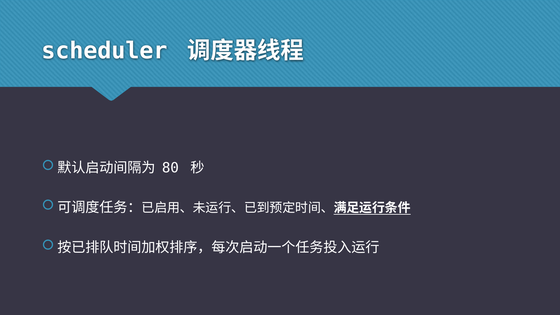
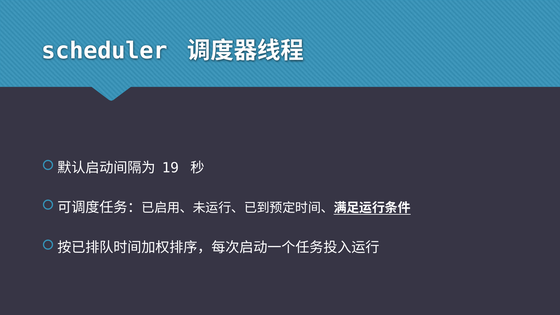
80: 80 -> 19
